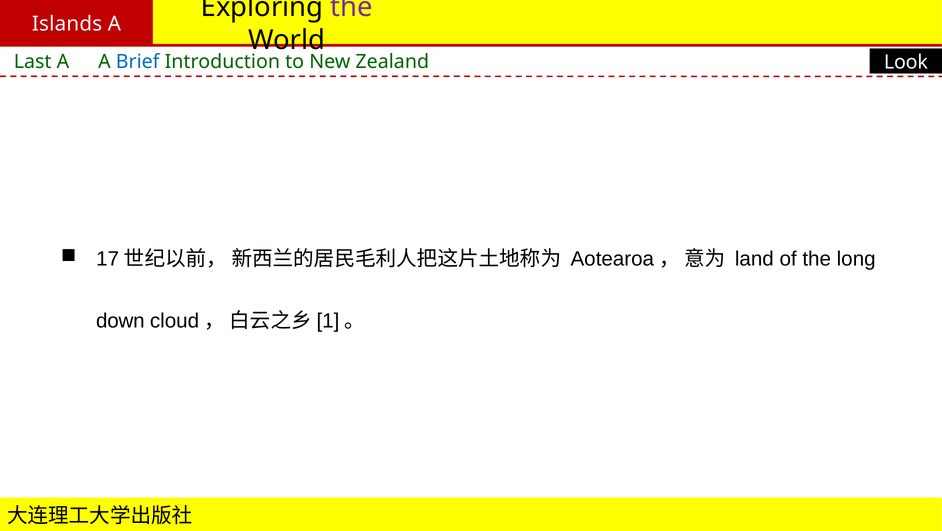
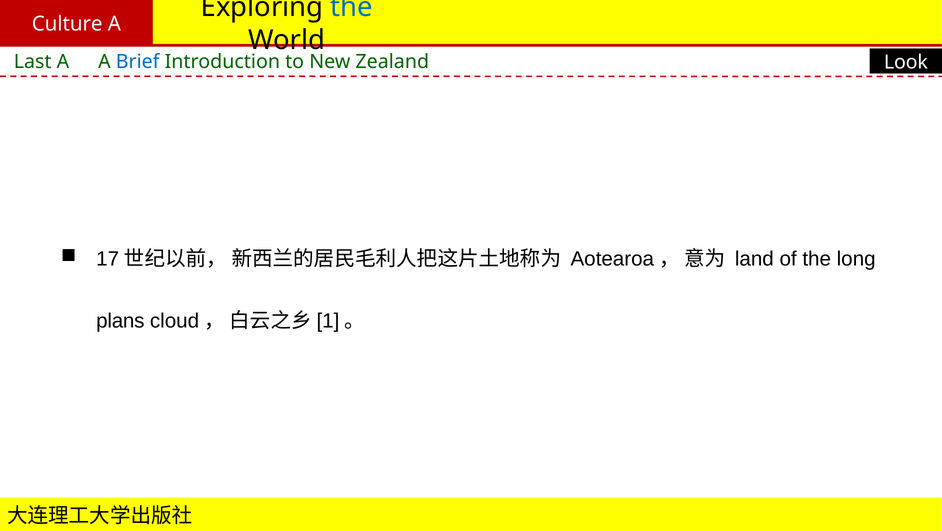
the at (352, 7) colour: purple -> blue
Islands: Islands -> Culture
down: down -> plans
